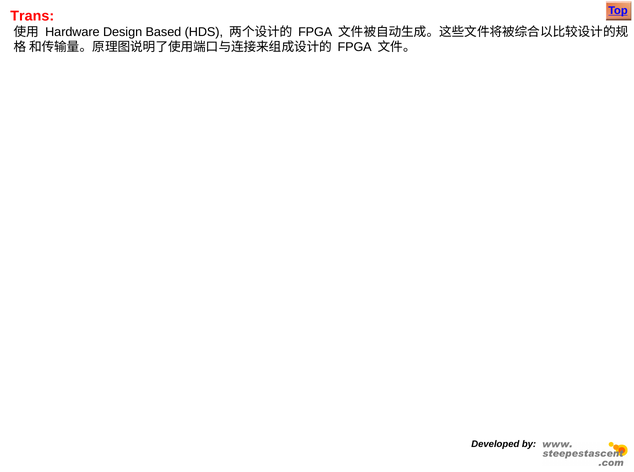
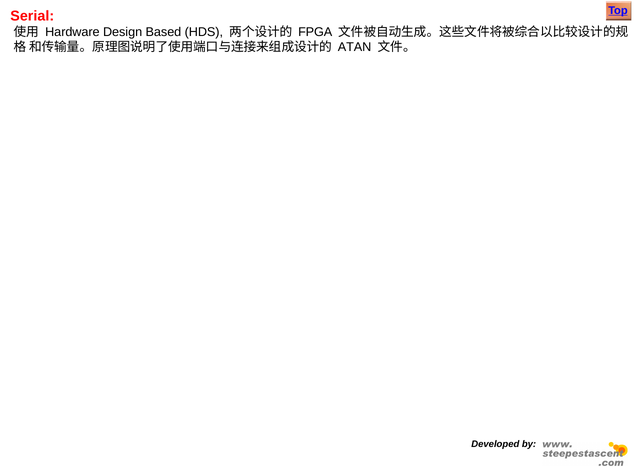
Trans: Trans -> Serial
FPGA at (355, 47): FPGA -> ATAN
